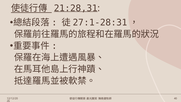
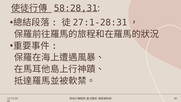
21:28,31: 21:28,31 -> 58:28,31
